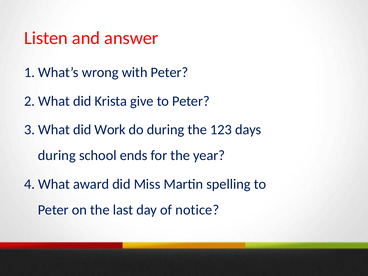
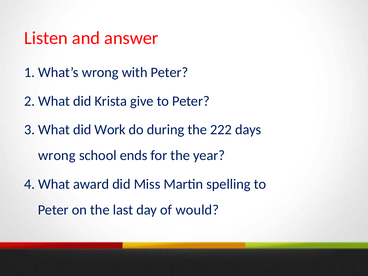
123: 123 -> 222
during at (57, 155): during -> wrong
notice: notice -> would
